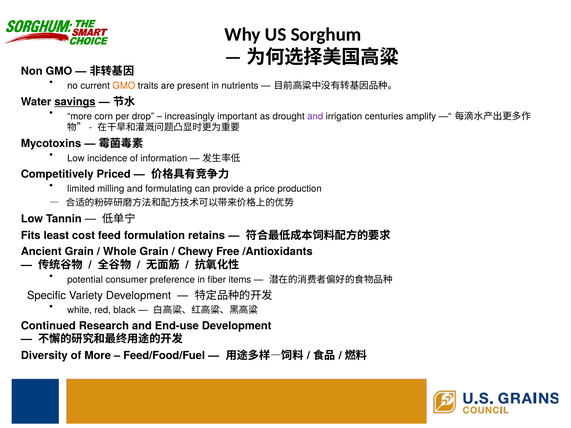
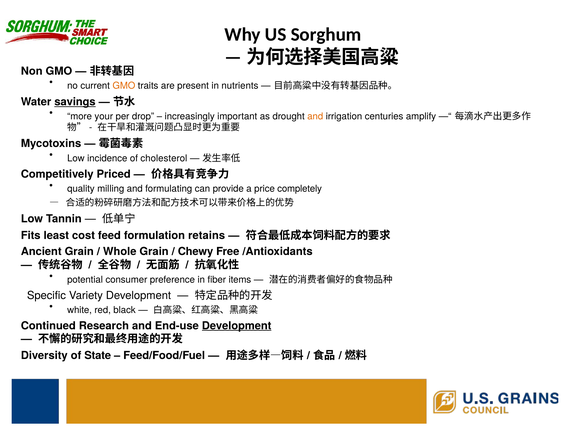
corn: corn -> your
and at (315, 117) colour: purple -> orange
information: information -> cholesterol
limited: limited -> quality
production: production -> completely
Development at (237, 326) underline: none -> present
of More: More -> State
